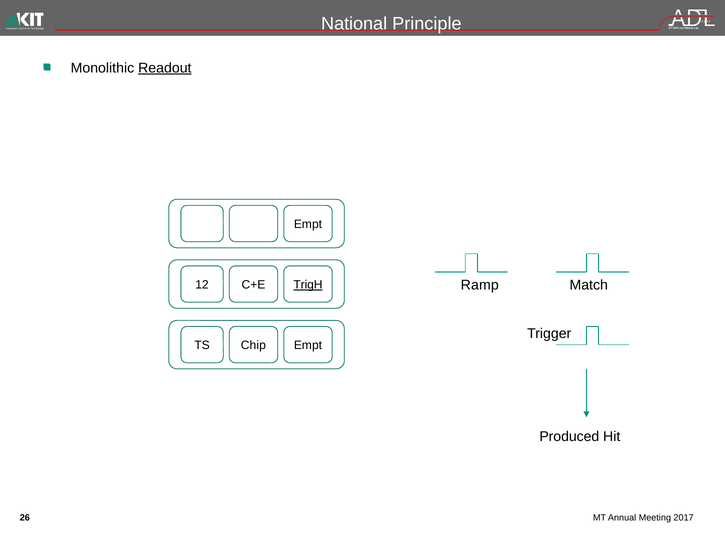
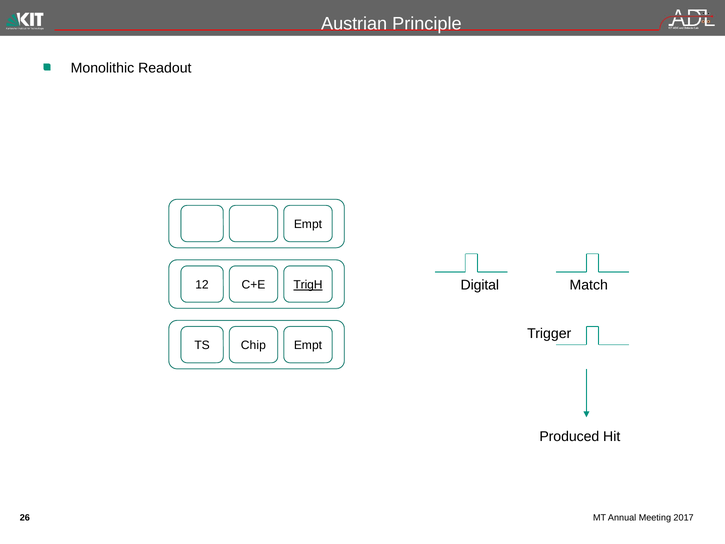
National: National -> Austrian
Readout underline: present -> none
Ramp: Ramp -> Digital
